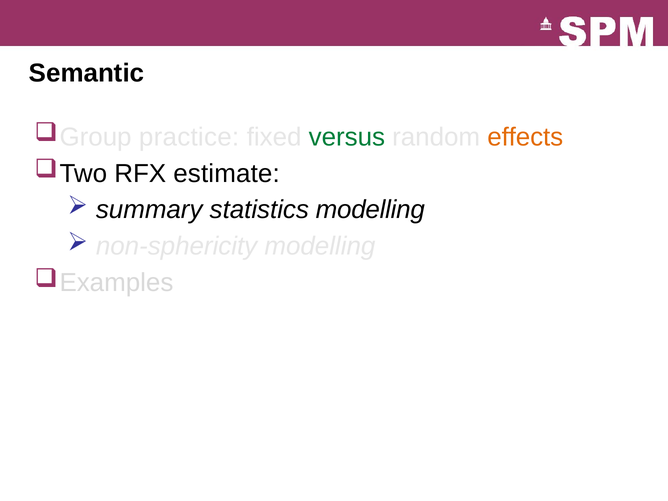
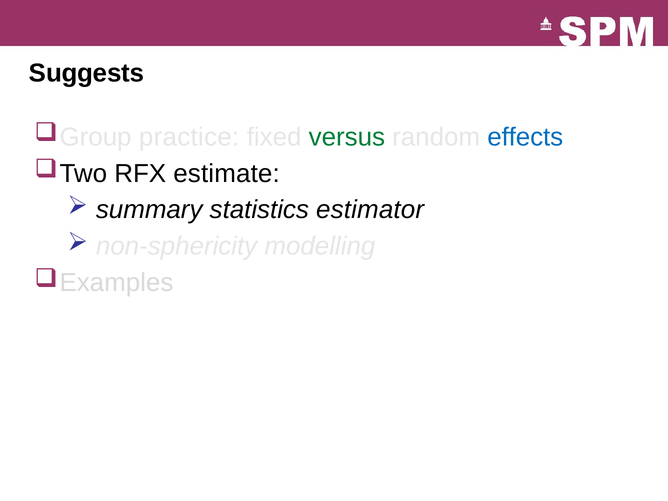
Semantic: Semantic -> Suggests
effects colour: orange -> blue
statistics modelling: modelling -> estimator
